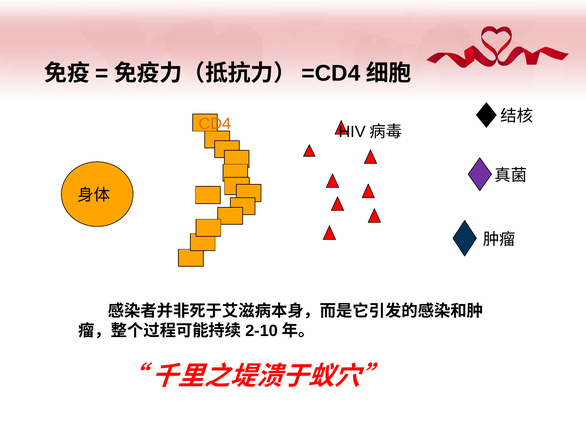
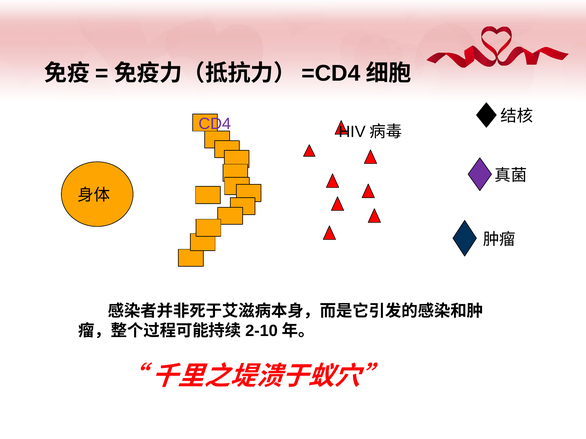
CD4 colour: orange -> purple
